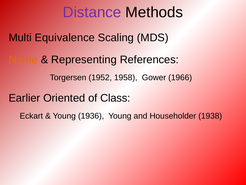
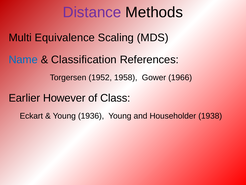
Name colour: orange -> blue
Representing: Representing -> Classification
Oriented: Oriented -> However
